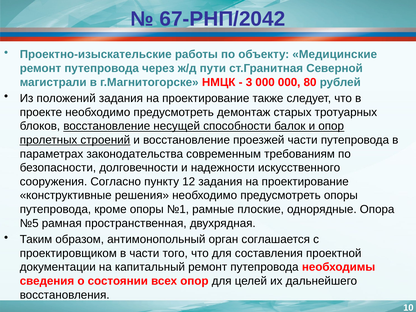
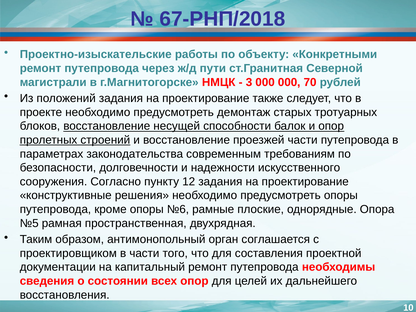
67-РНП/2042: 67-РНП/2042 -> 67-РНП/2018
Медицинские: Медицинские -> Конкретными
80: 80 -> 70
№1: №1 -> №6
